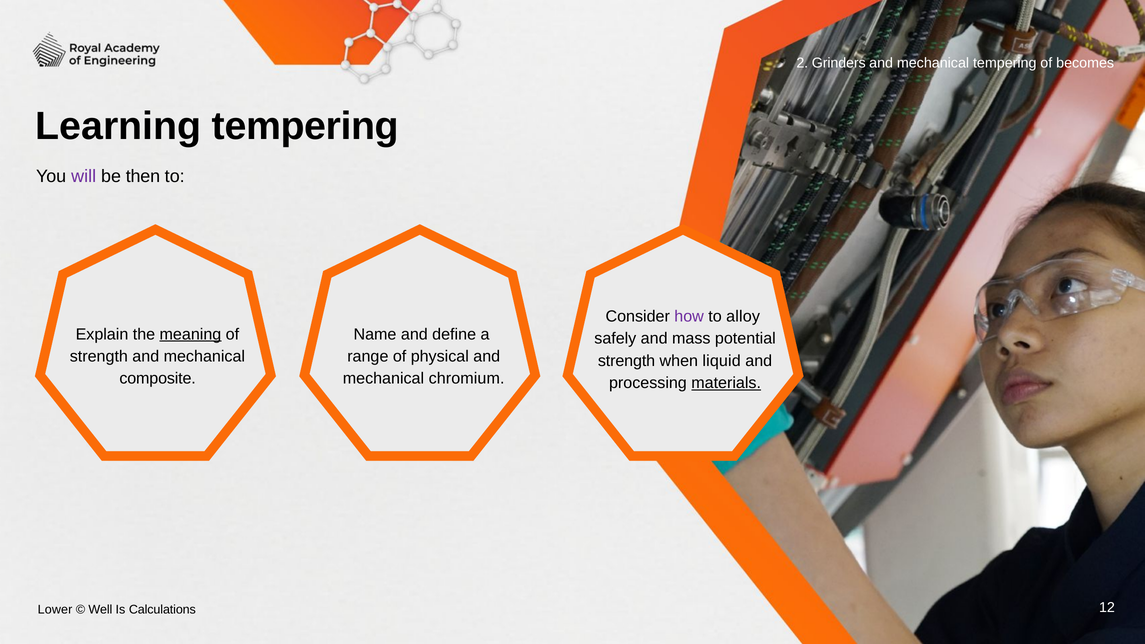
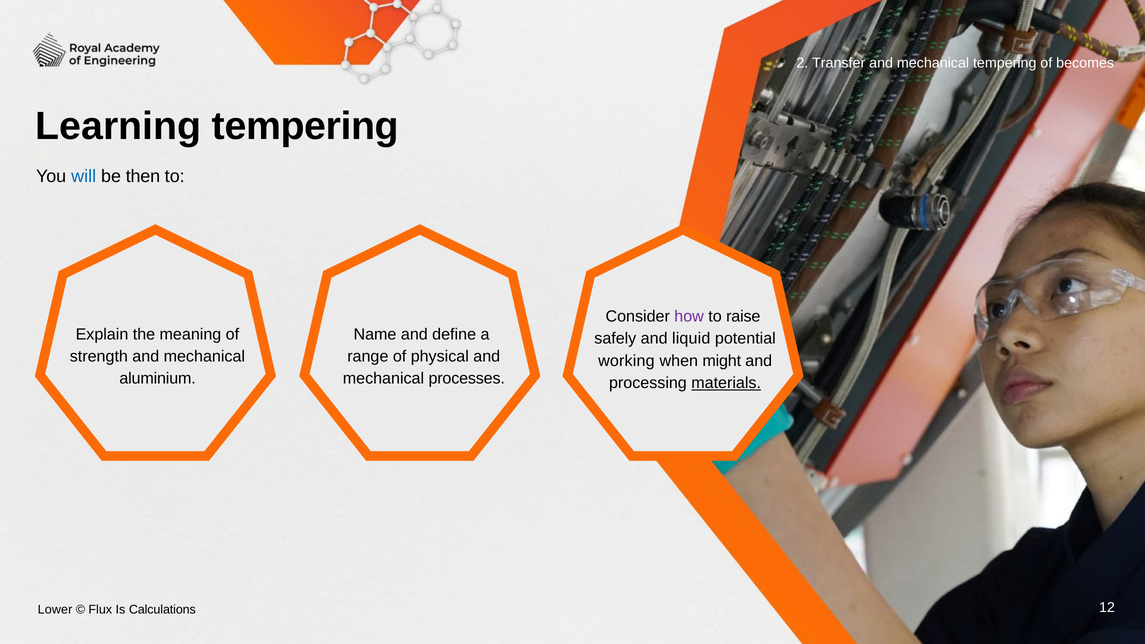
Grinders: Grinders -> Transfer
will colour: purple -> blue
alloy: alloy -> raise
meaning underline: present -> none
mass: mass -> liquid
strength at (627, 361): strength -> working
liquid: liquid -> might
composite: composite -> aluminium
chromium: chromium -> processes
Well: Well -> Flux
